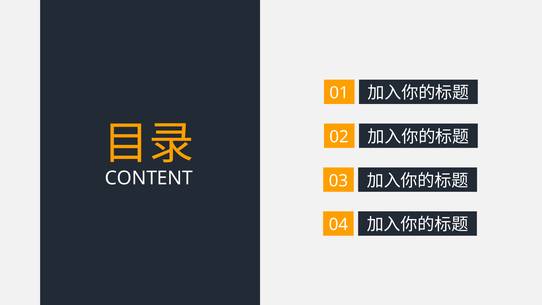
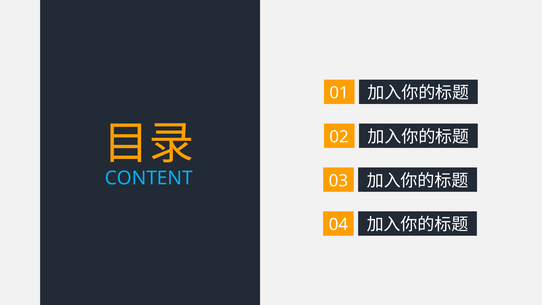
CONTENT colour: white -> light blue
